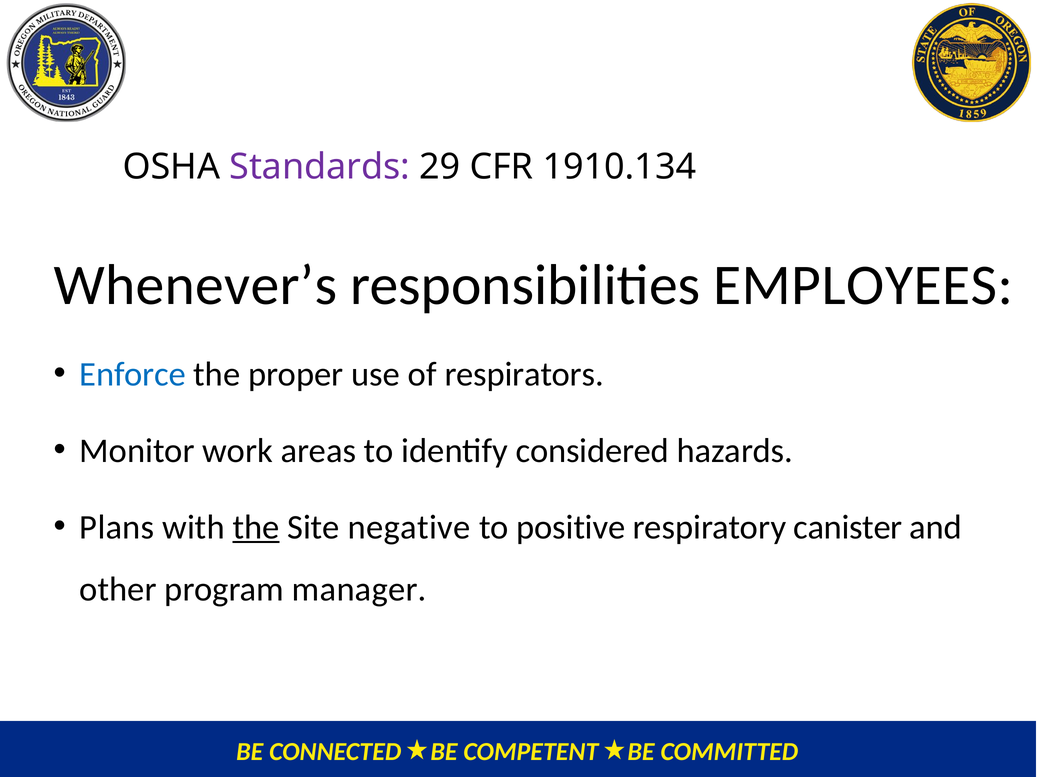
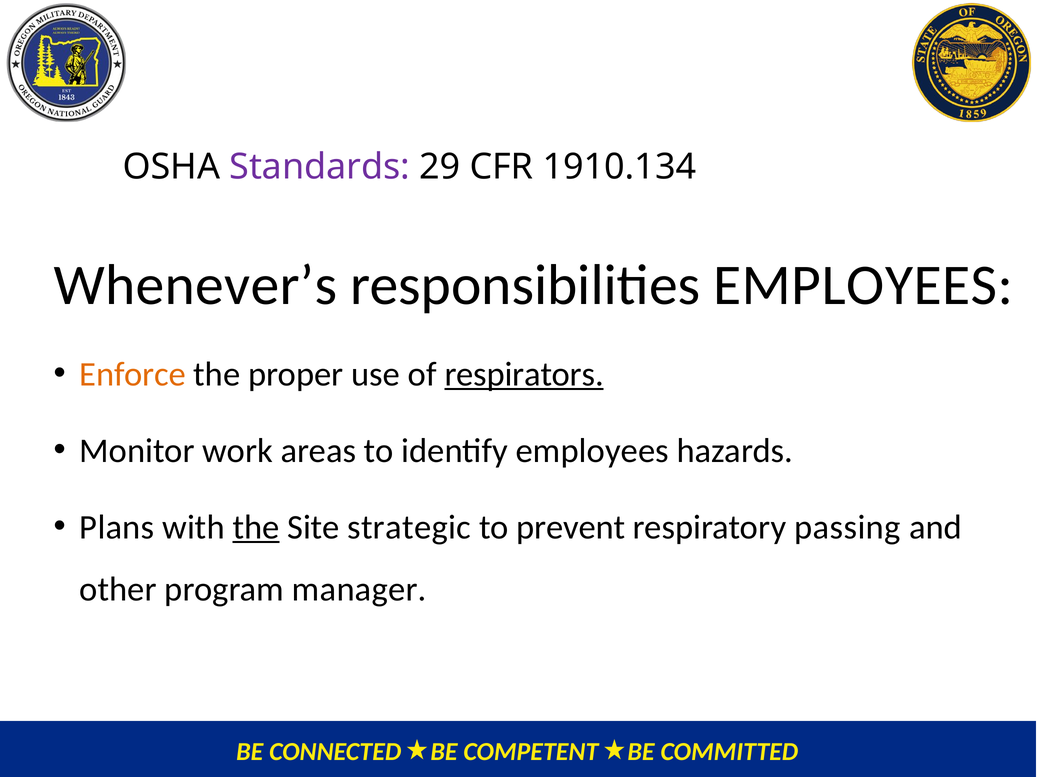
Enforce colour: blue -> orange
respirators underline: none -> present
identify considered: considered -> employees
negative: negative -> strategic
positive: positive -> prevent
canister: canister -> passing
